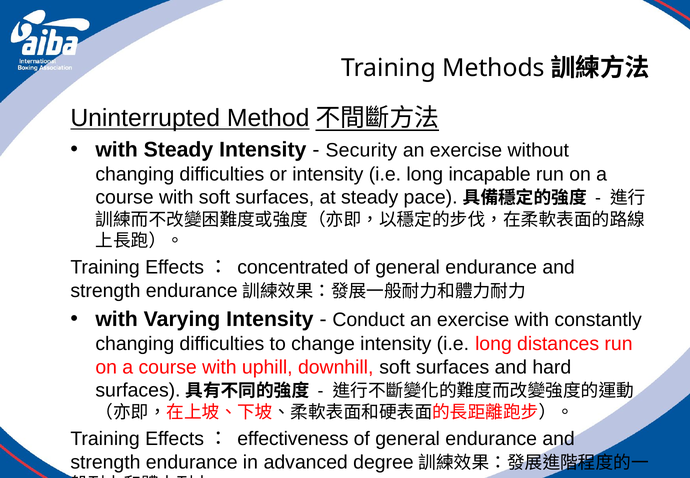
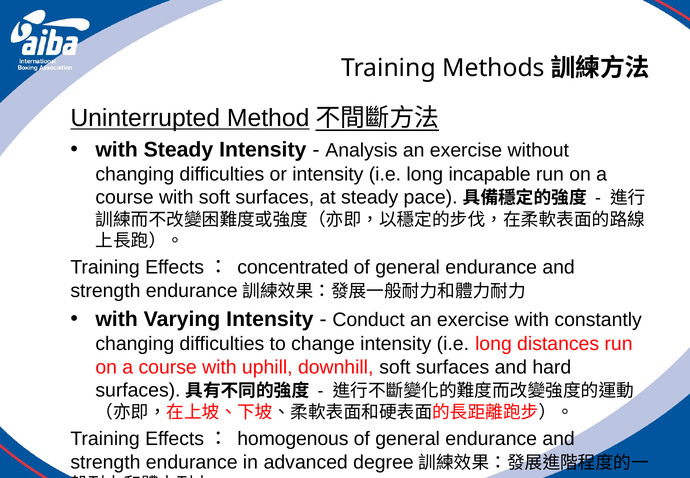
Security: Security -> Analysis
effectiveness: effectiveness -> homogenous
